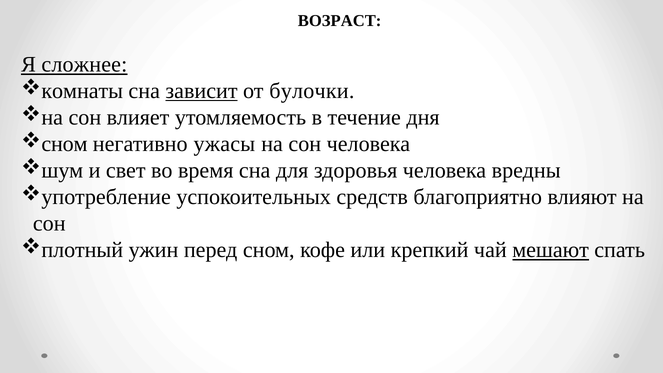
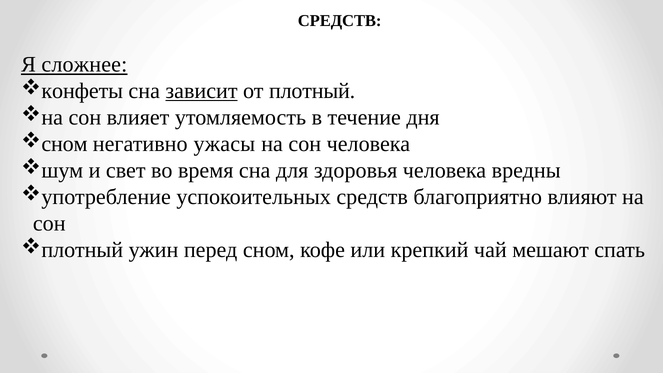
ВОЗРАСТ at (340, 21): ВОЗРАСТ -> СРЕДСТВ
комнаты: комнаты -> конфеты
от булочки: булочки -> плотный
мешают underline: present -> none
